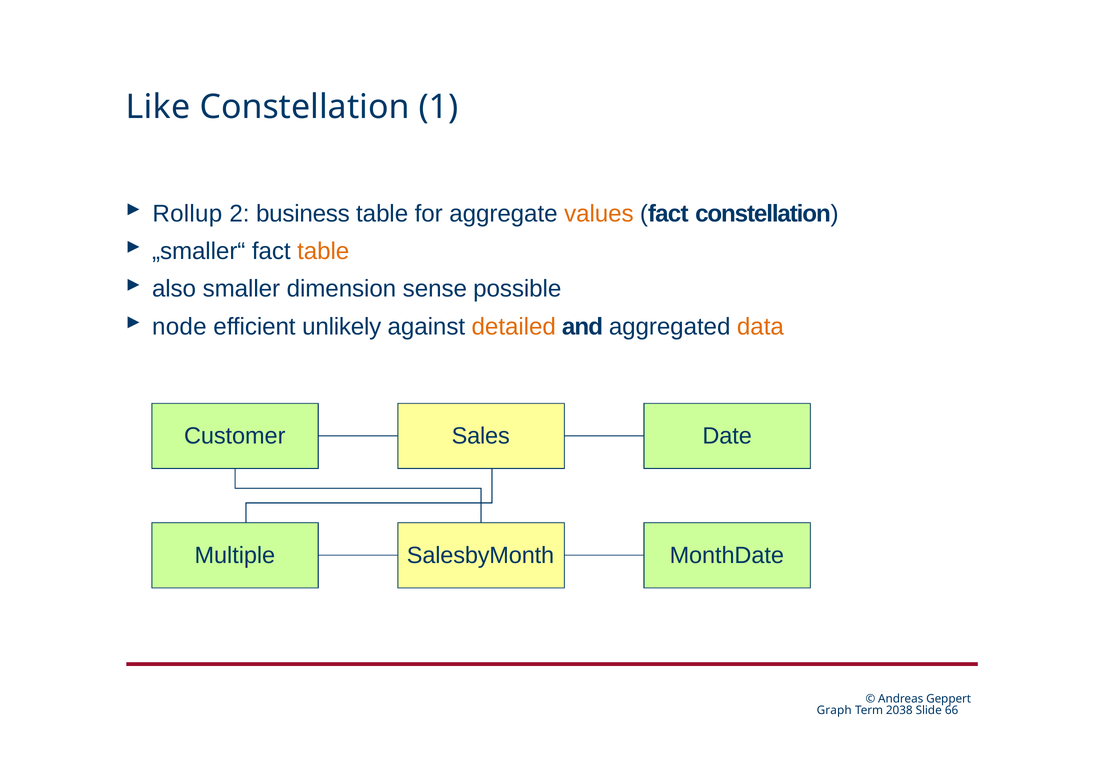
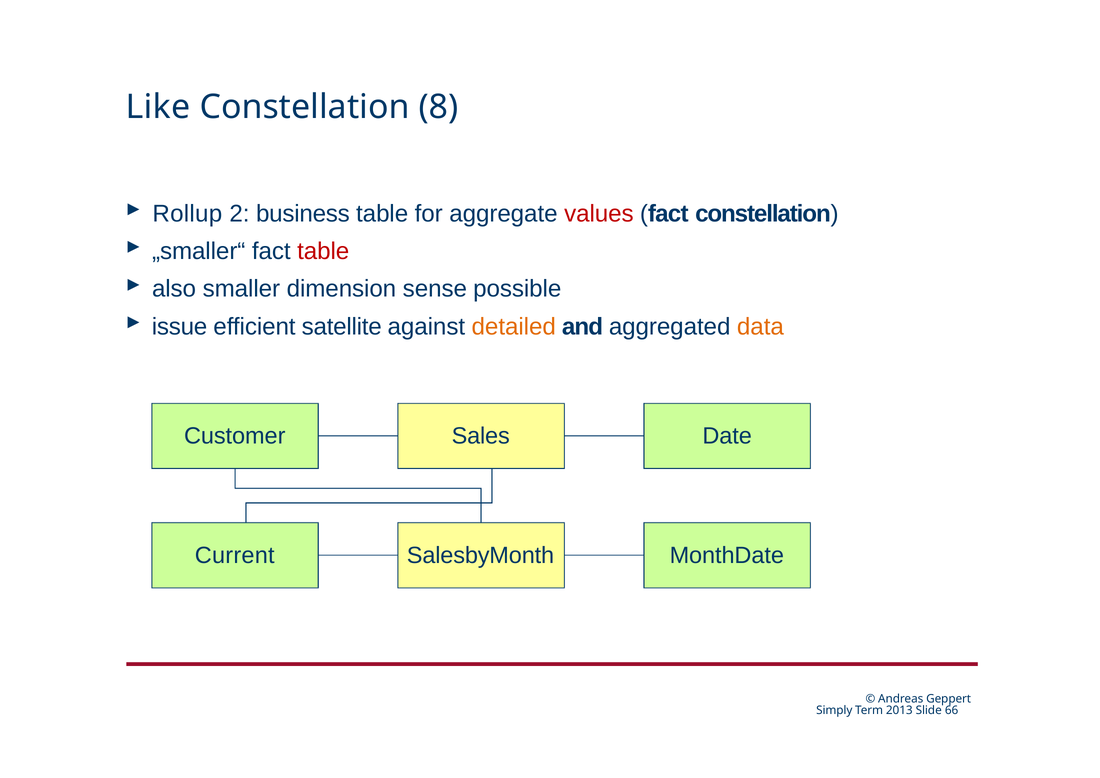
1: 1 -> 8
values colour: orange -> red
table at (323, 251) colour: orange -> red
node: node -> issue
unlikely: unlikely -> satellite
Multiple: Multiple -> Current
Graph: Graph -> Simply
2038: 2038 -> 2013
